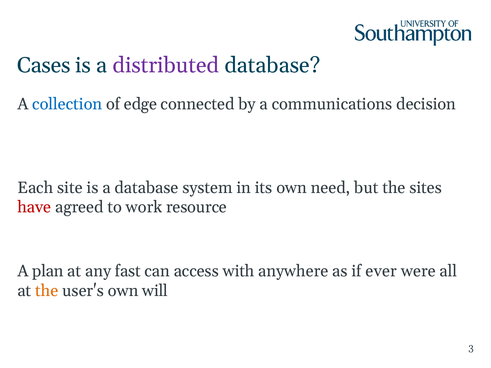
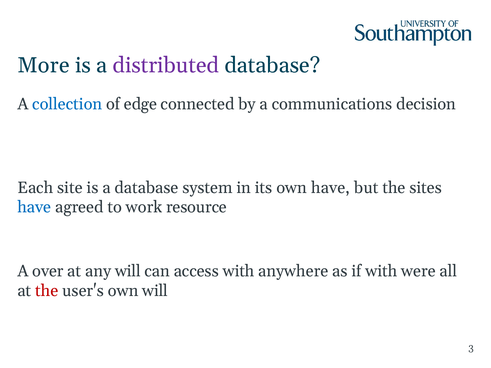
Cases: Cases -> More
own need: need -> have
have at (34, 207) colour: red -> blue
plan: plan -> over
any fast: fast -> will
if ever: ever -> with
the at (47, 291) colour: orange -> red
